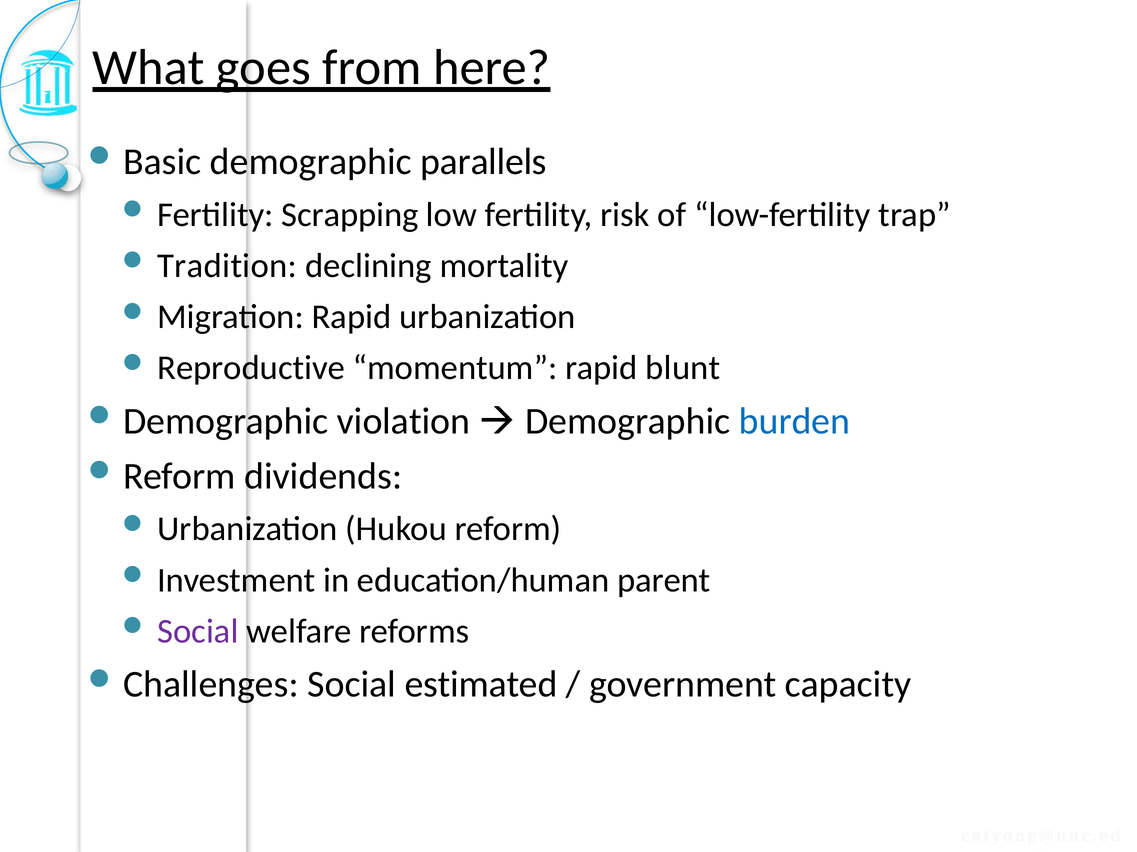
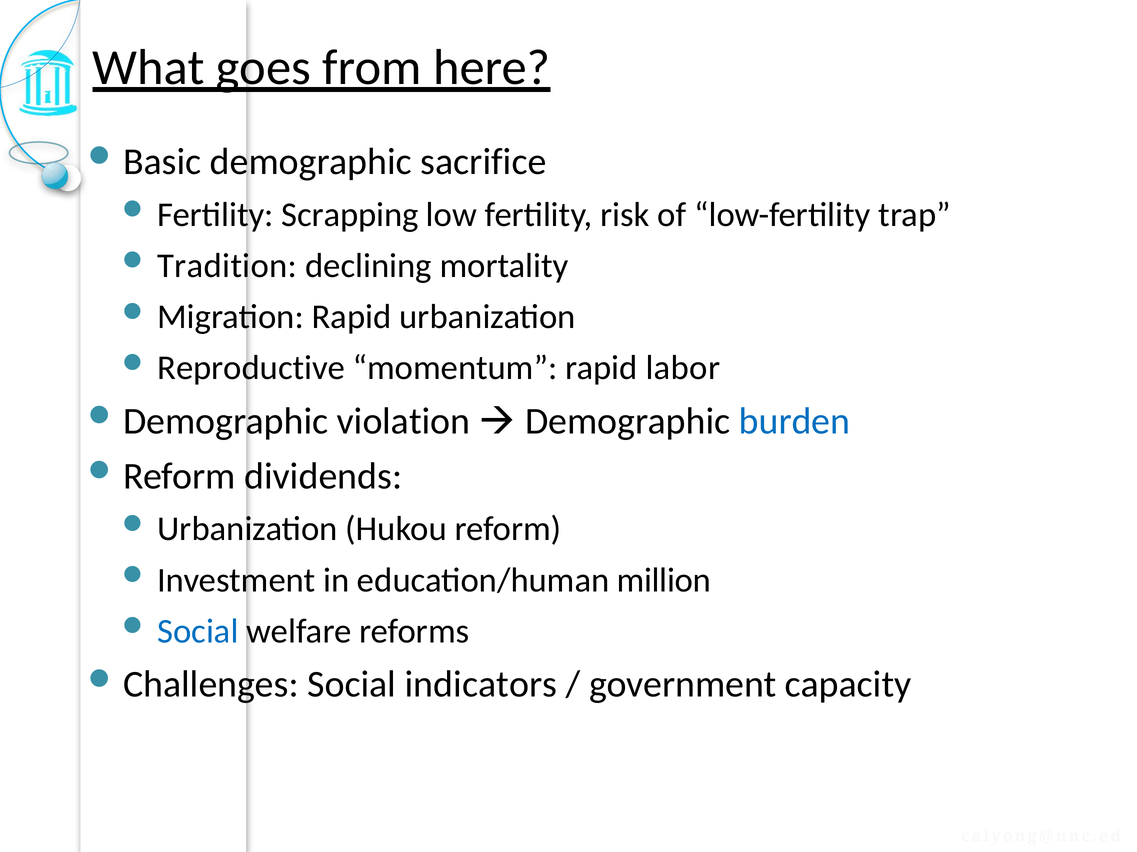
parallels: parallels -> sacrifice
blunt: blunt -> labor
parent: parent -> million
Social at (198, 632) colour: purple -> blue
estimated: estimated -> indicators
